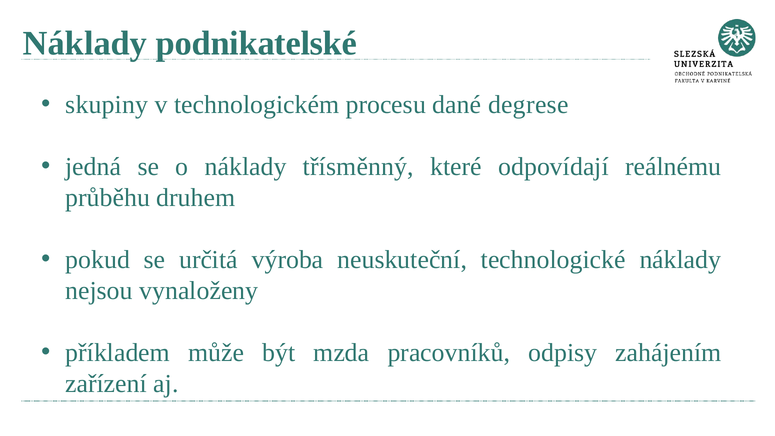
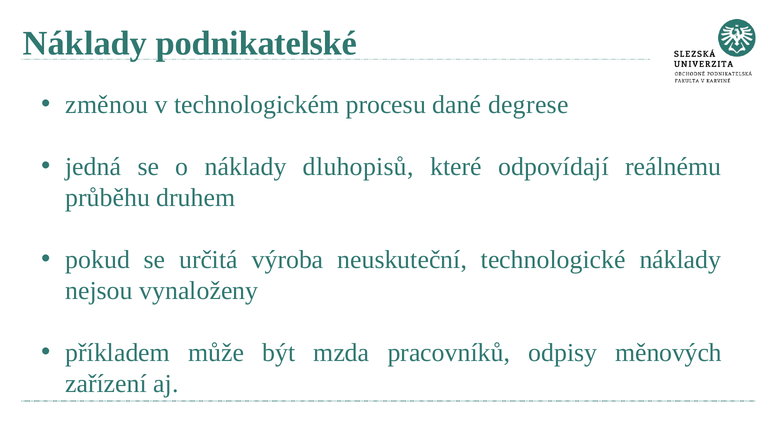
skupiny: skupiny -> změnou
třísměnný: třísměnný -> dluhopisů
zahájením: zahájením -> měnových
